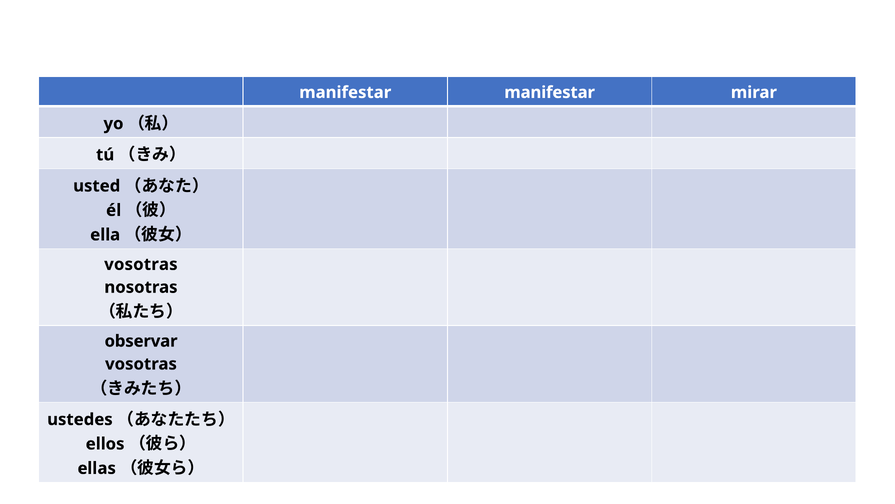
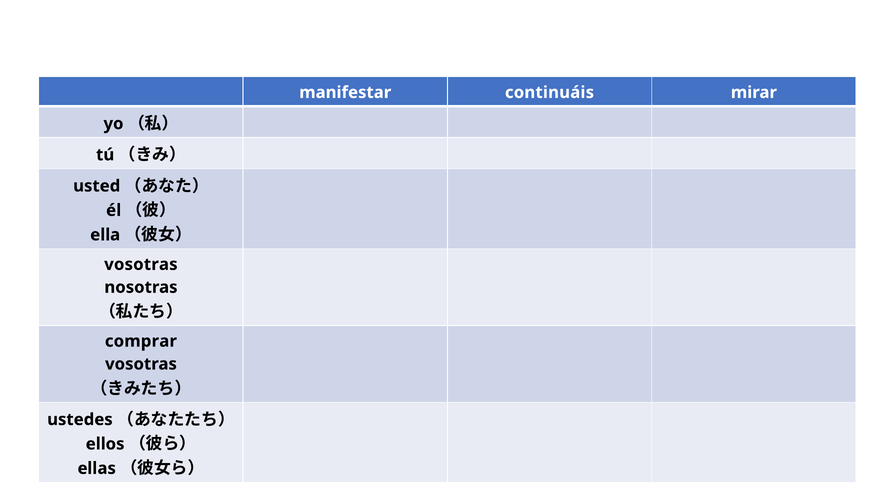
manifestar manifestar: manifestar -> continuáis
observar: observar -> comprar
